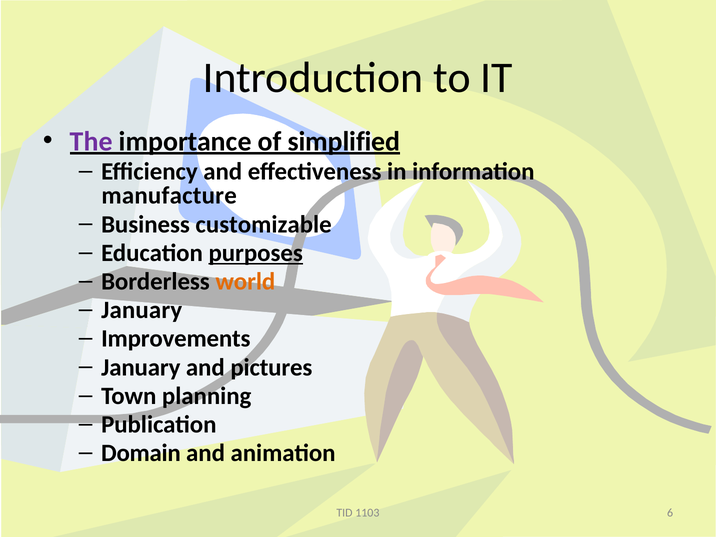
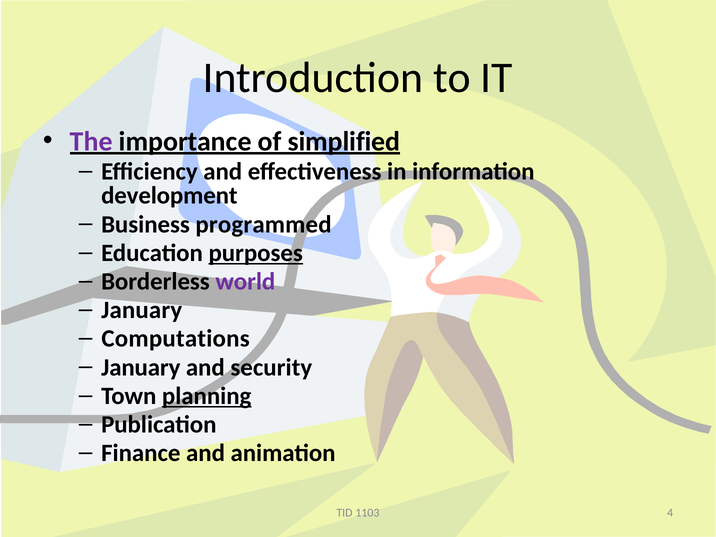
manufacture: manufacture -> development
customizable: customizable -> programmed
world colour: orange -> purple
Improvements: Improvements -> Computations
pictures: pictures -> security
planning underline: none -> present
Domain: Domain -> Finance
6: 6 -> 4
